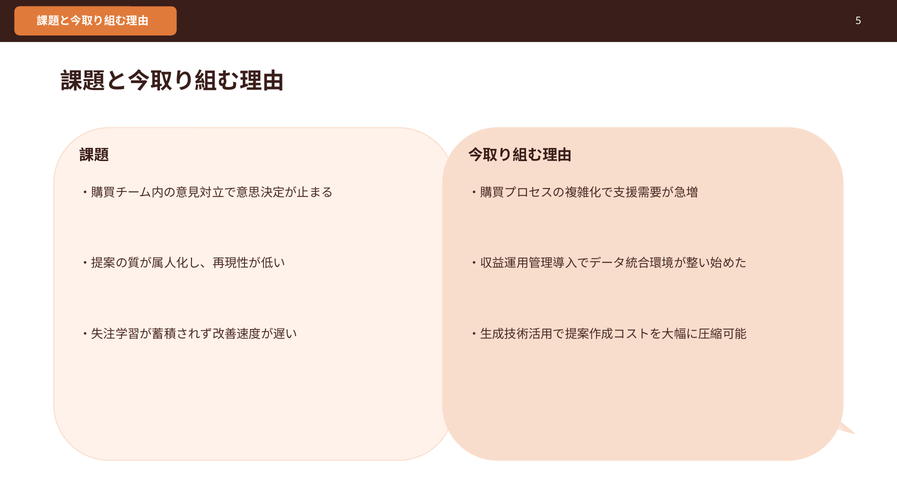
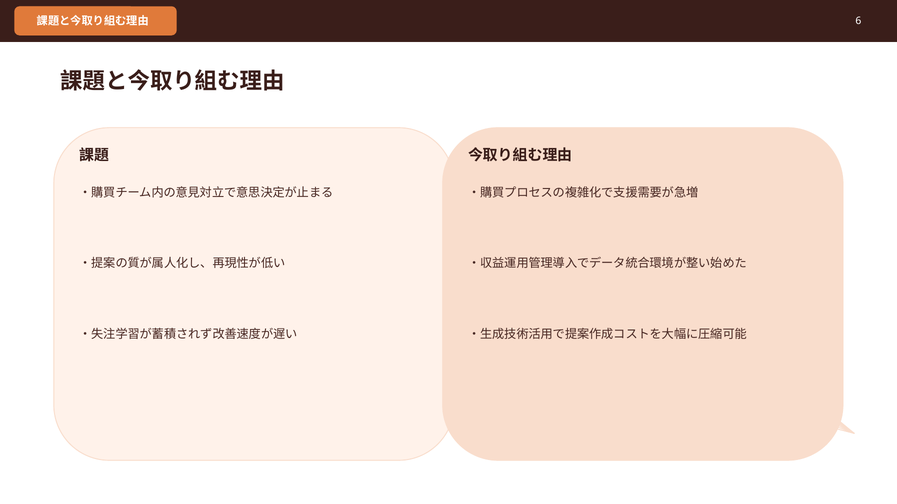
5: 5 -> 6
